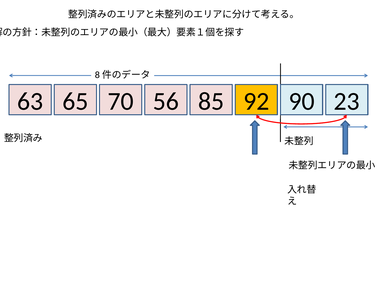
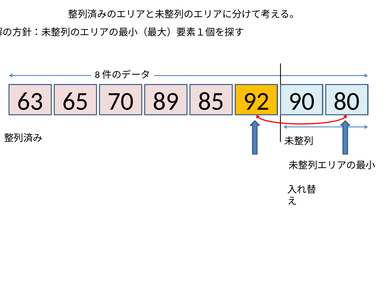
56: 56 -> 89
23: 23 -> 80
